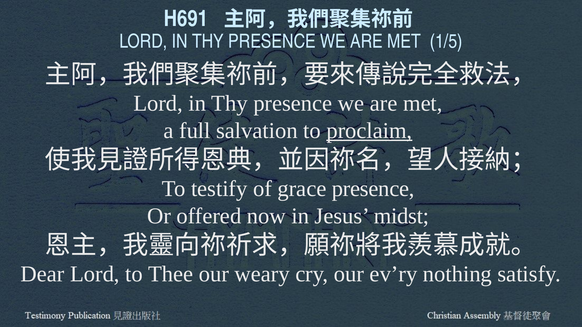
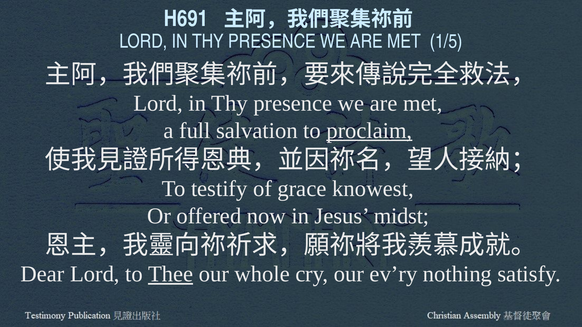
grace presence: presence -> knowest
Thee underline: none -> present
weary: weary -> whole
